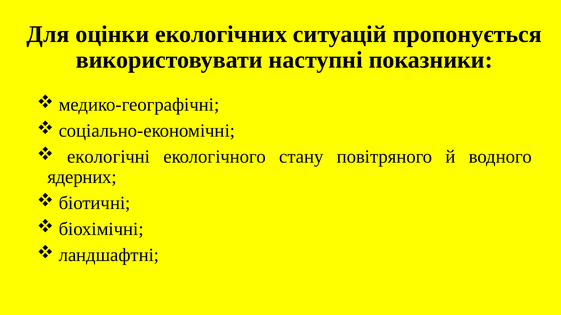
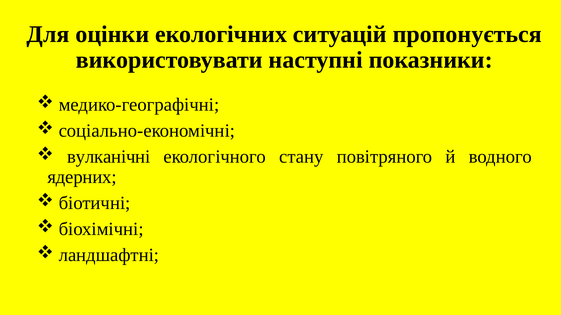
екологічні: екологічні -> вулканічні
